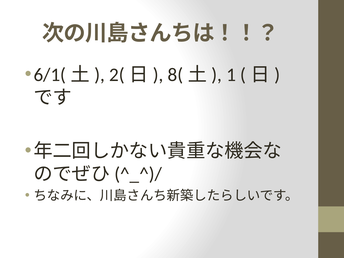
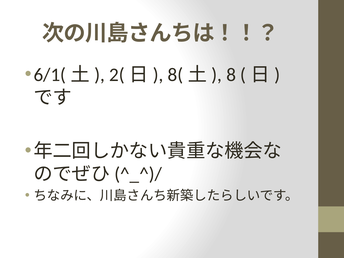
1: 1 -> 8
